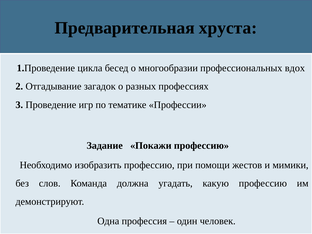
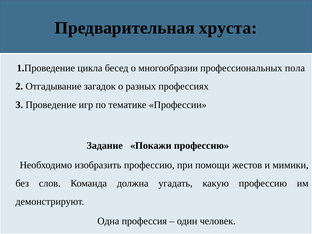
вдох: вдох -> пола
